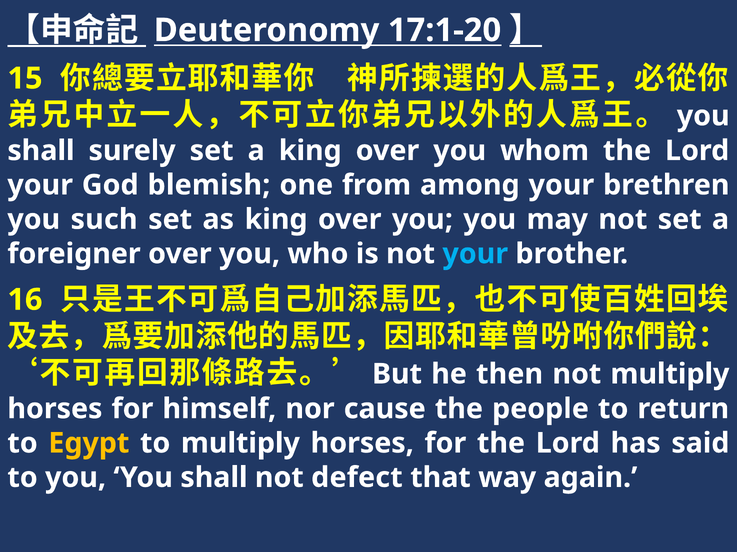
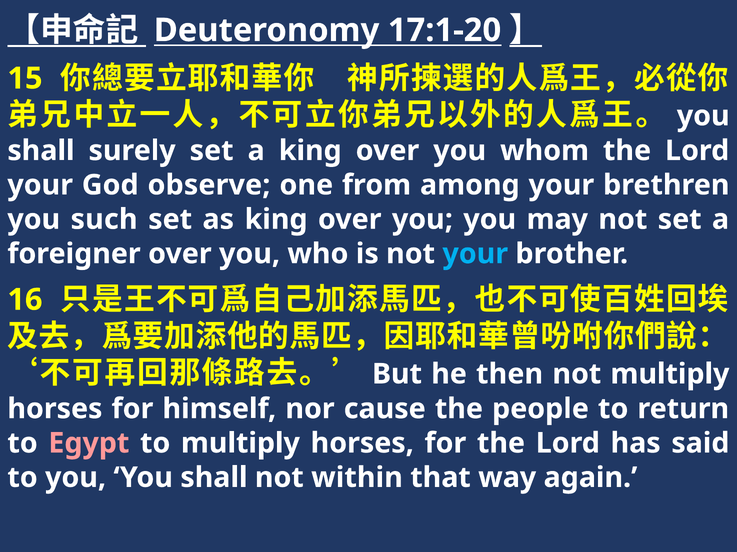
blemish: blemish -> observe
Egypt colour: yellow -> pink
defect: defect -> within
